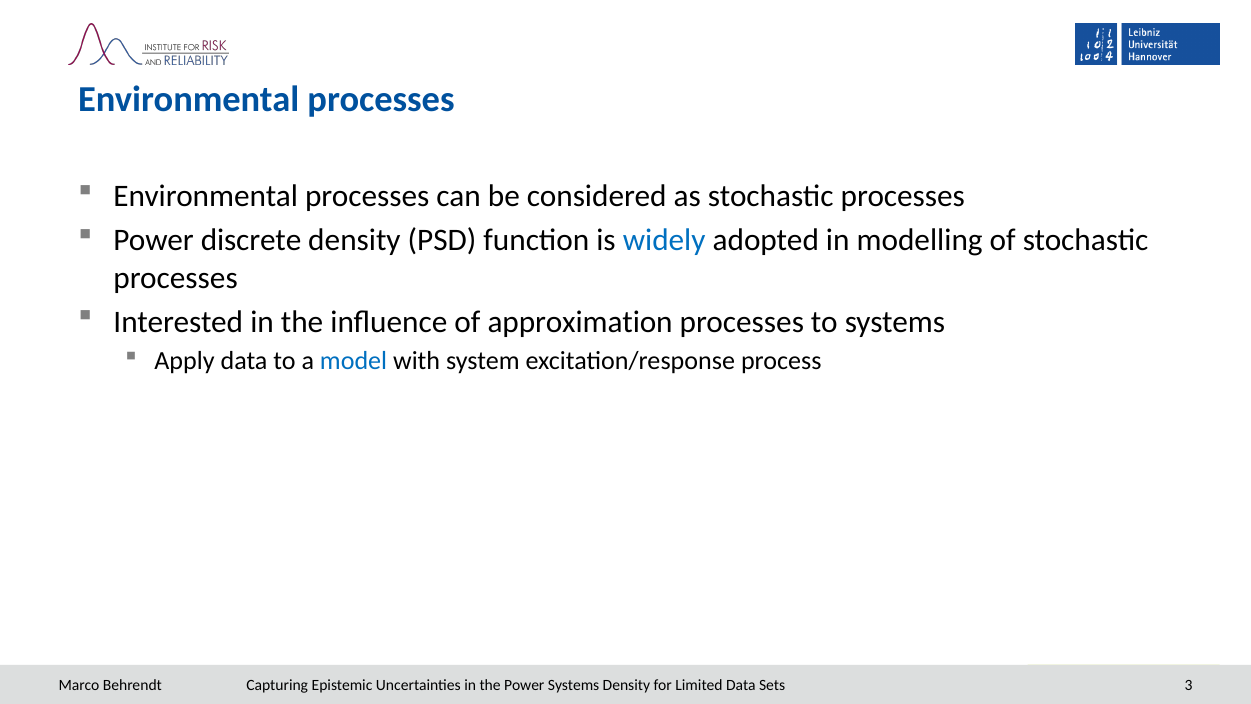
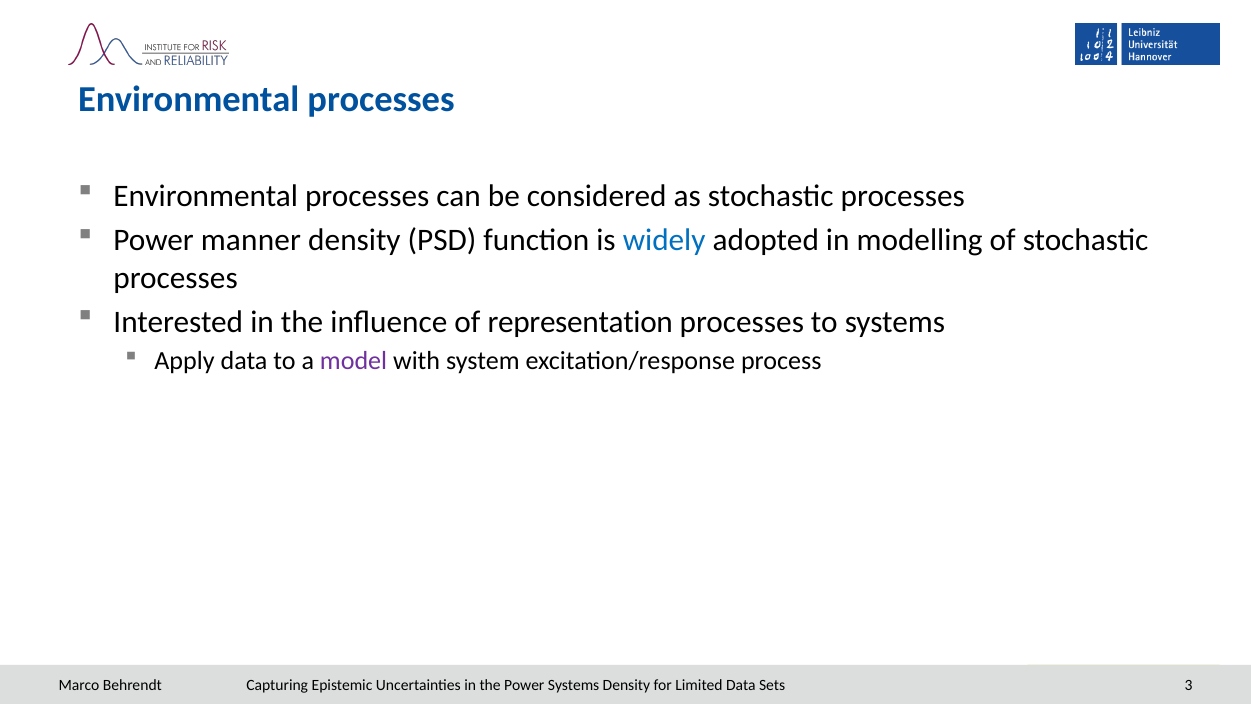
discrete: discrete -> manner
approximation: approximation -> representation
model colour: blue -> purple
